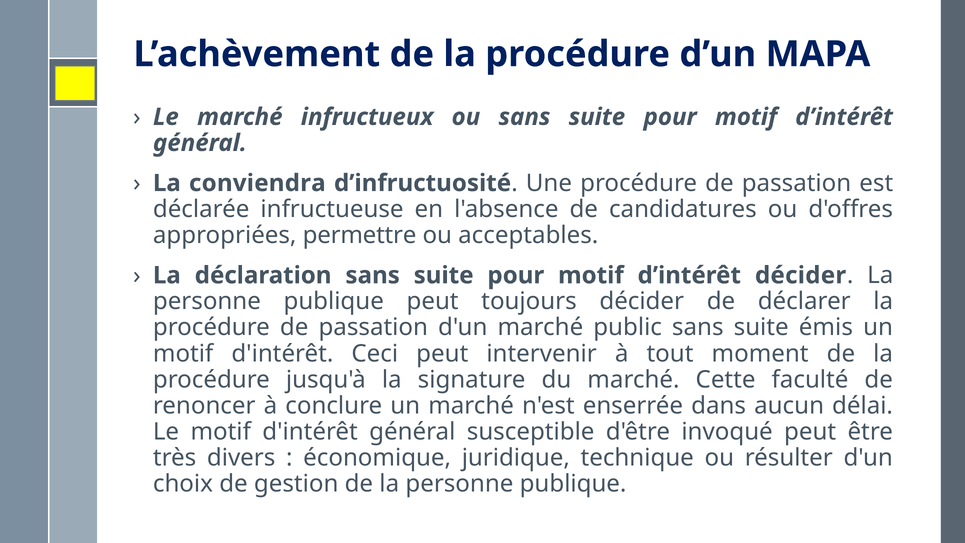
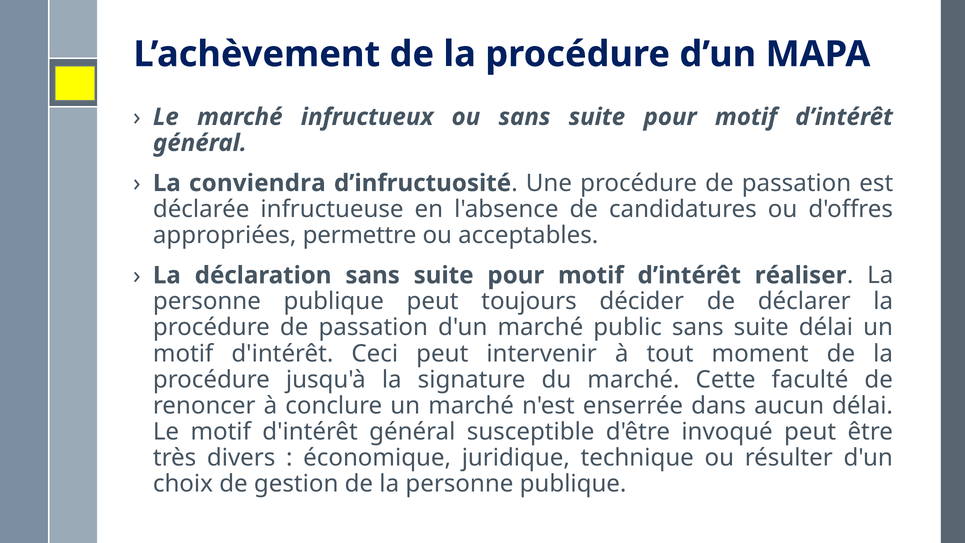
d’intérêt décider: décider -> réaliser
suite émis: émis -> délai
